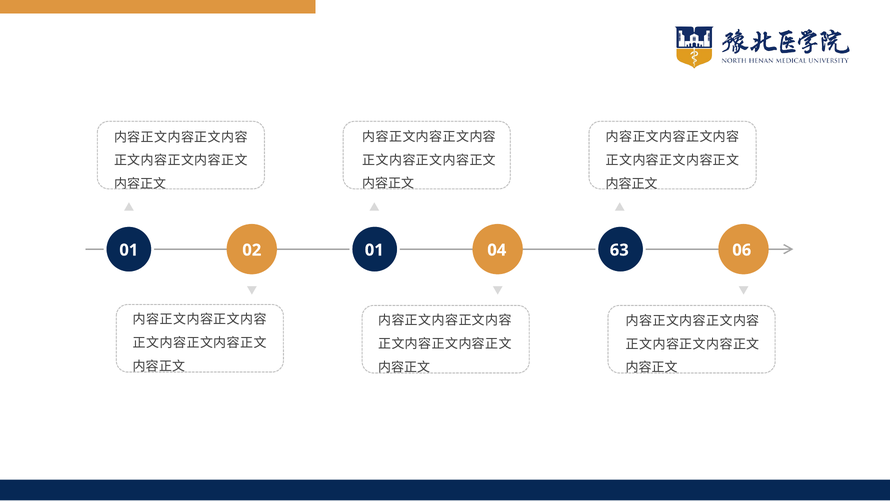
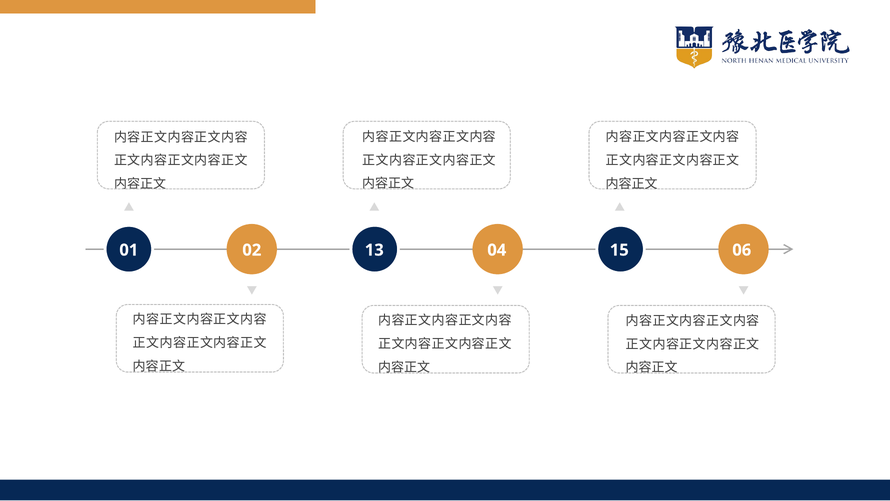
02 01: 01 -> 13
63: 63 -> 15
